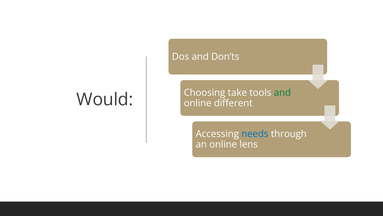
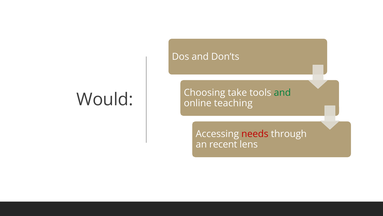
different: different -> teaching
needs colour: blue -> red
an online: online -> recent
